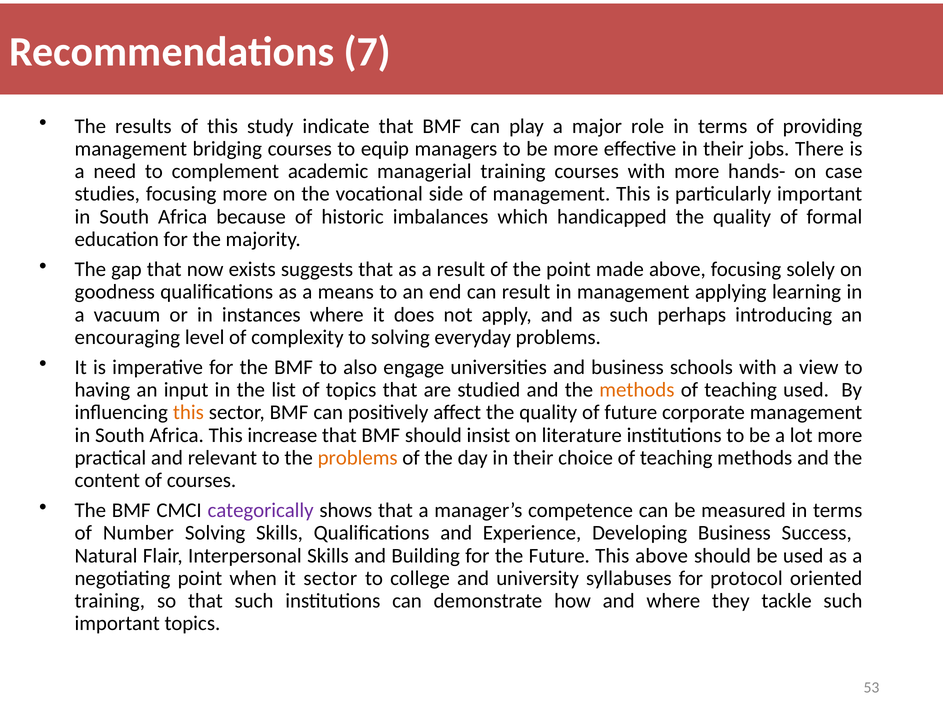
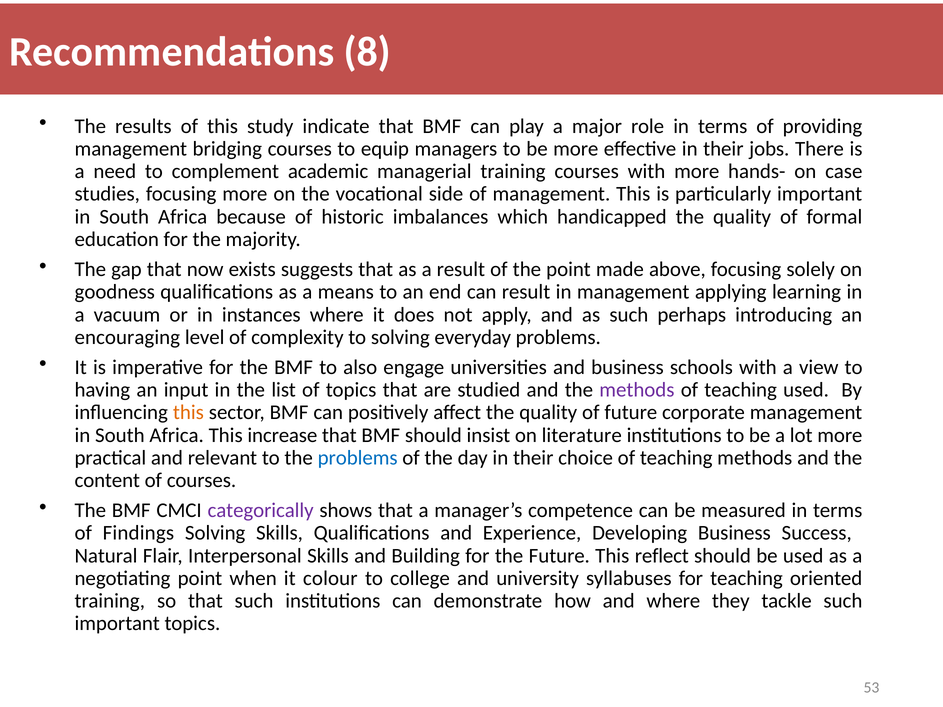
7: 7 -> 8
methods at (637, 390) colour: orange -> purple
problems at (358, 458) colour: orange -> blue
Number: Number -> Findings
This above: above -> reflect
it sector: sector -> colour
for protocol: protocol -> teaching
